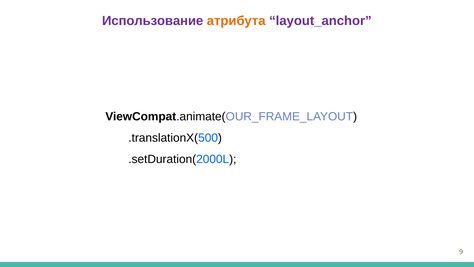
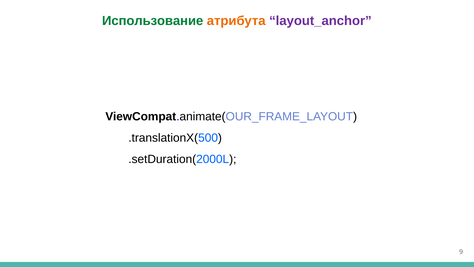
Использование colour: purple -> green
